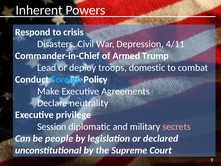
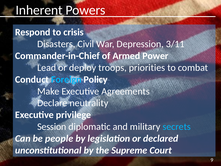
4/11: 4/11 -> 3/11
Trump: Trump -> Power
domestic: domestic -> priorities
secrets colour: pink -> light blue
